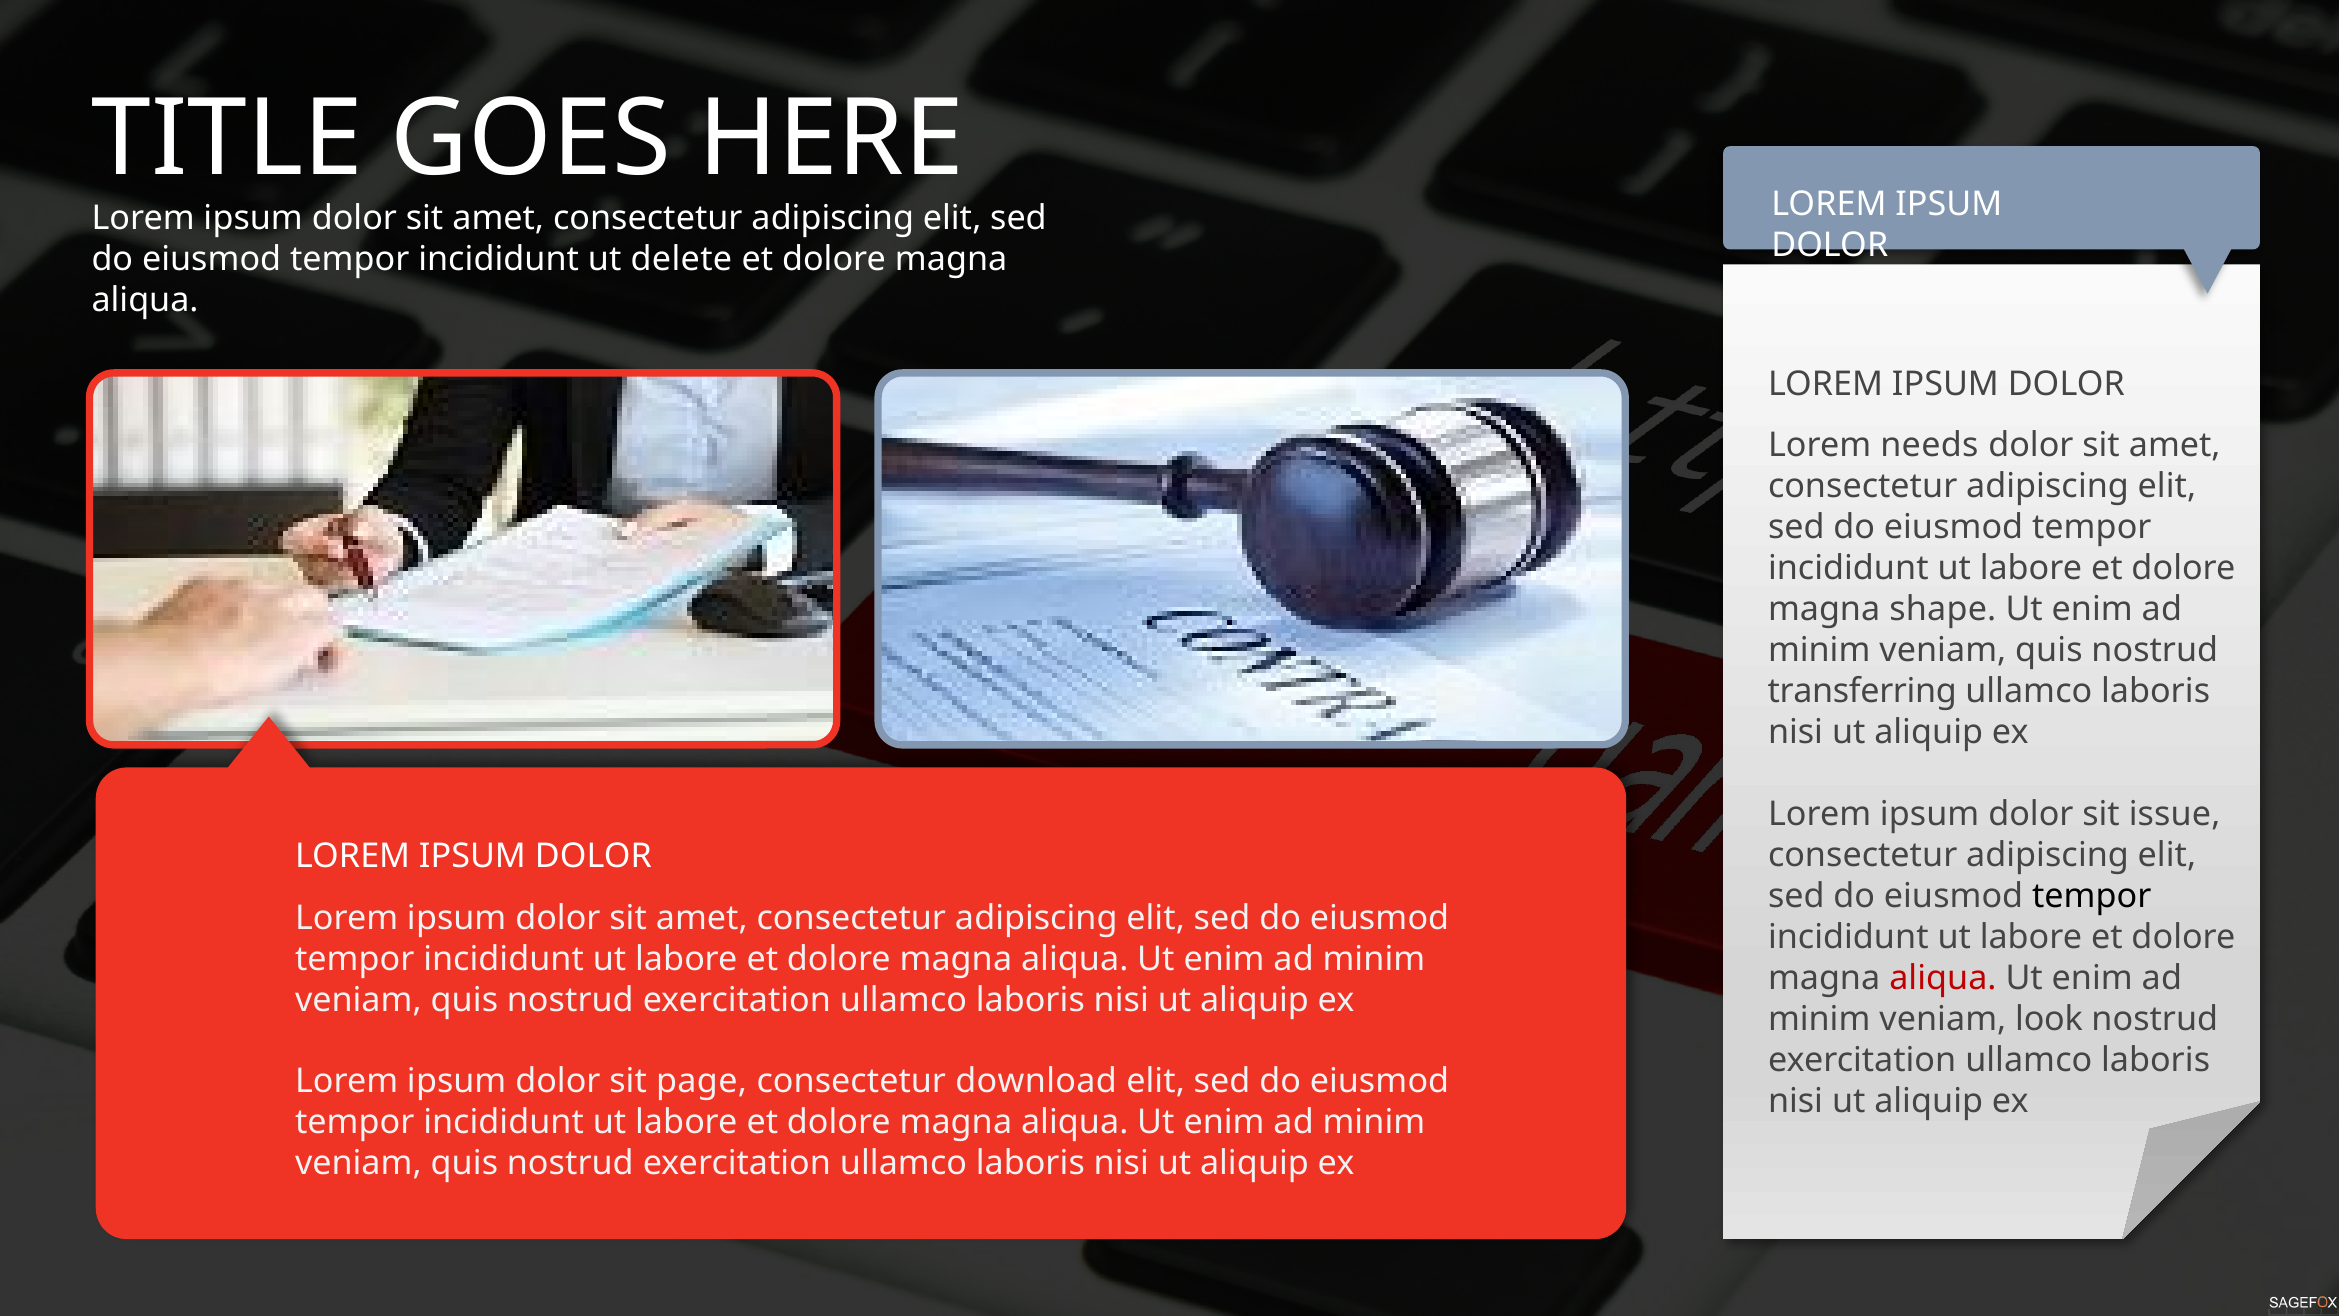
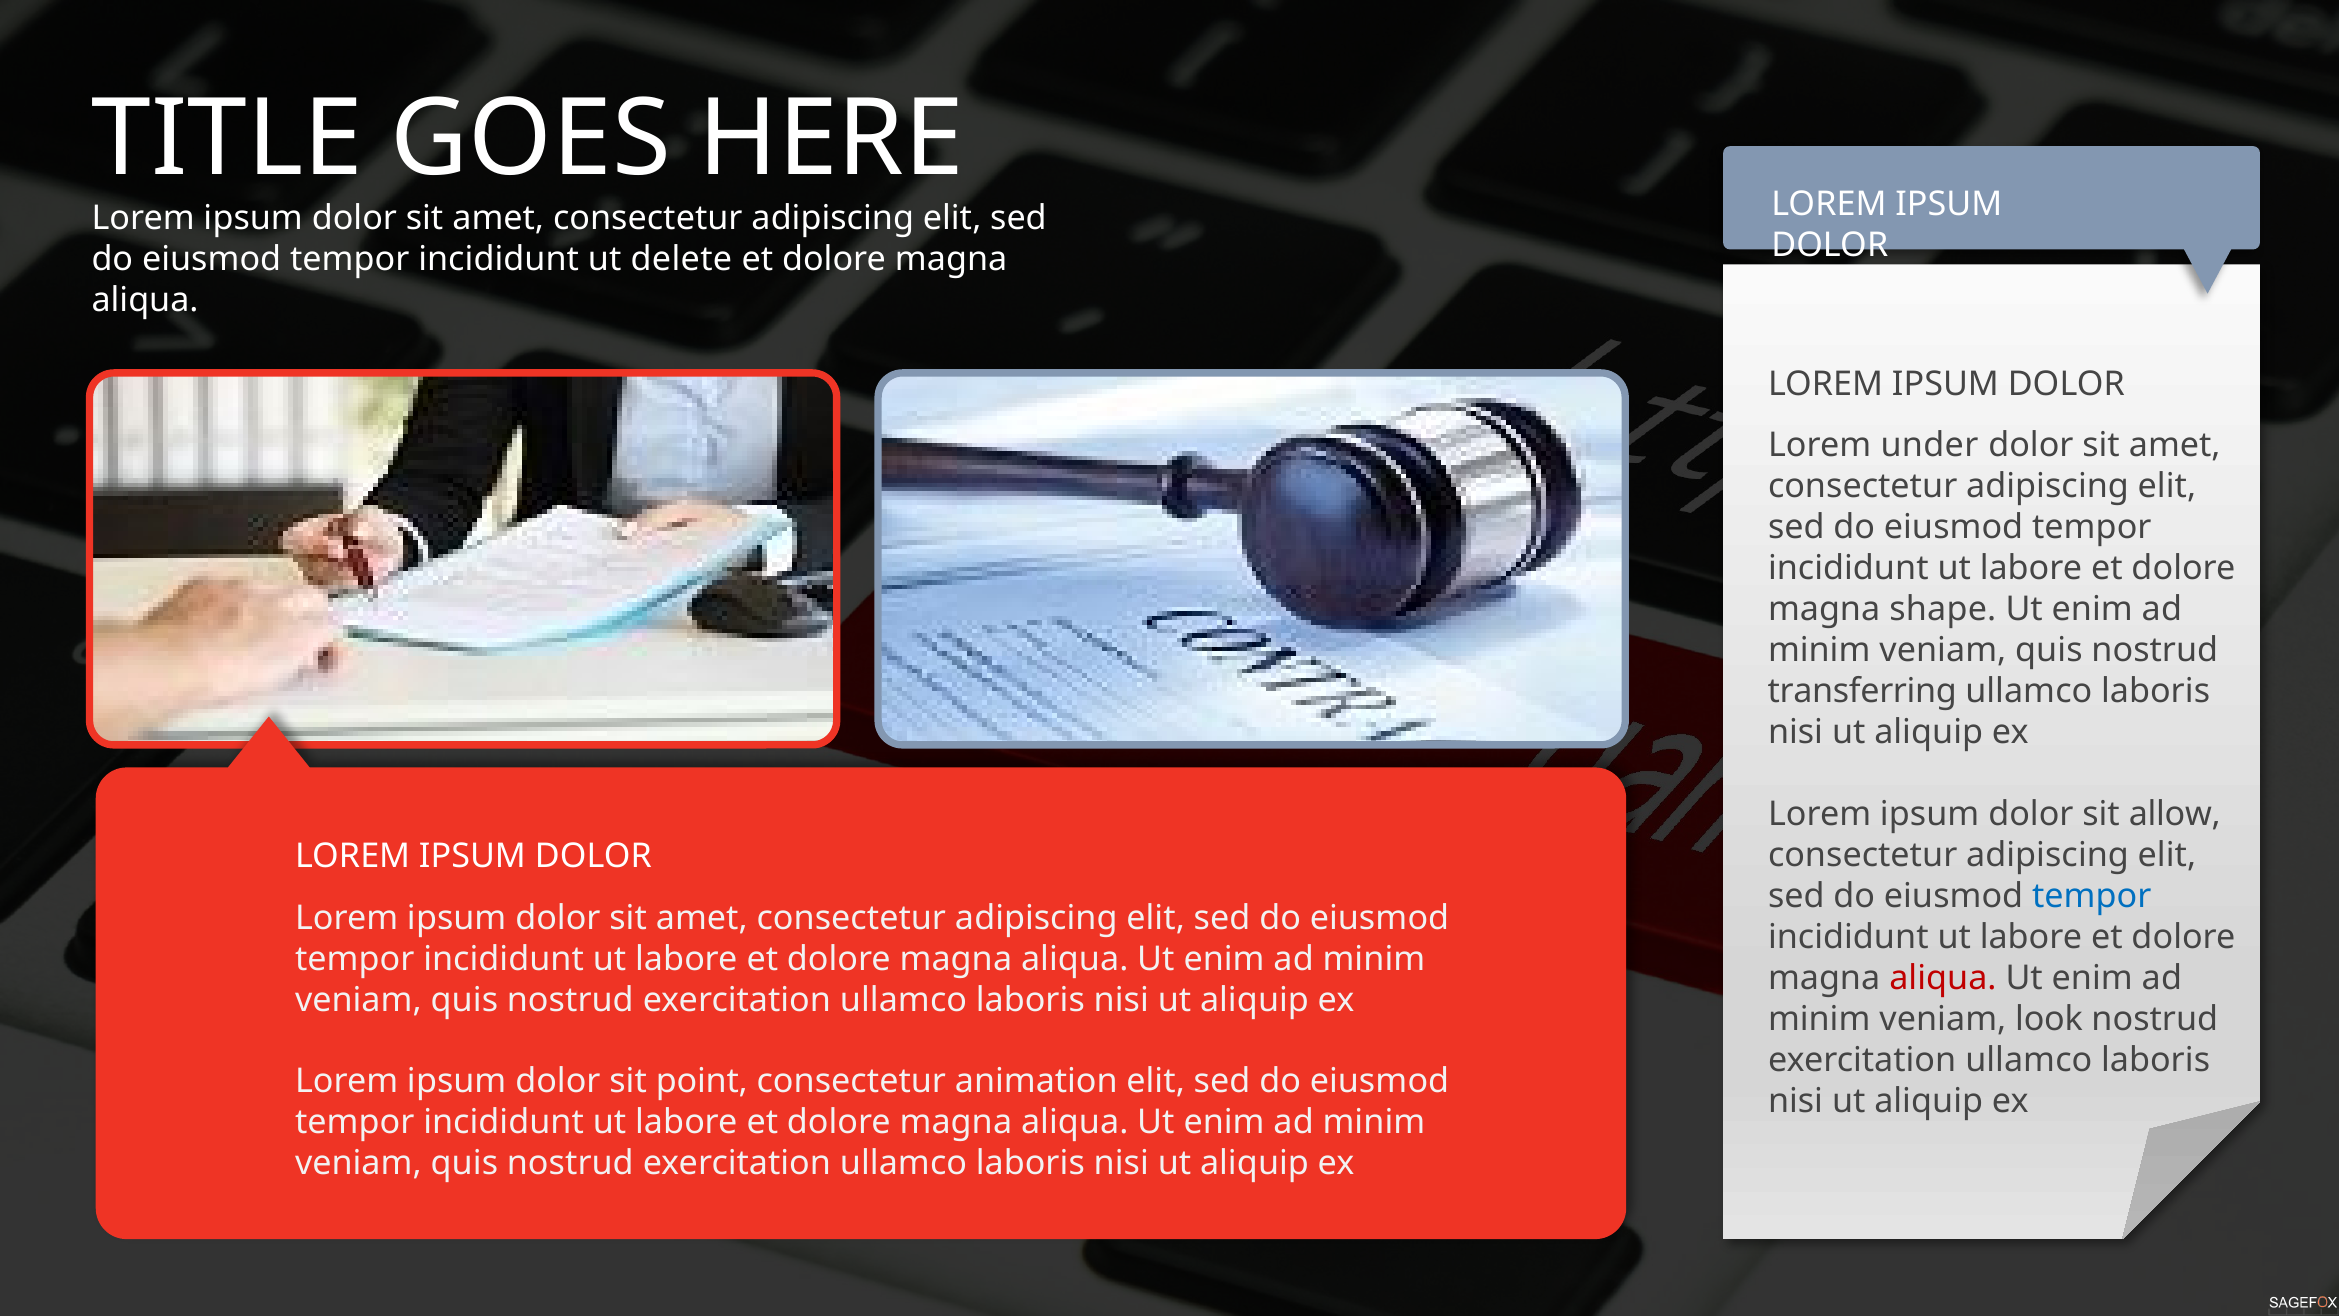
needs: needs -> under
issue: issue -> allow
tempor at (2092, 896) colour: black -> blue
page: page -> point
download: download -> animation
